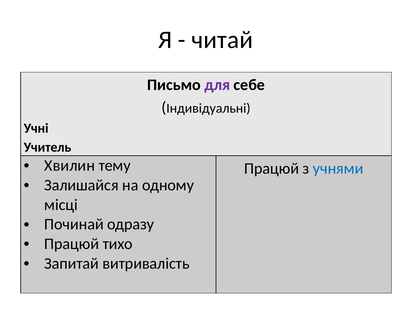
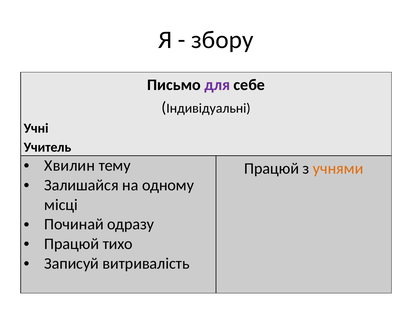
читай: читай -> збору
учнями colour: blue -> orange
Запитай: Запитай -> Записуй
